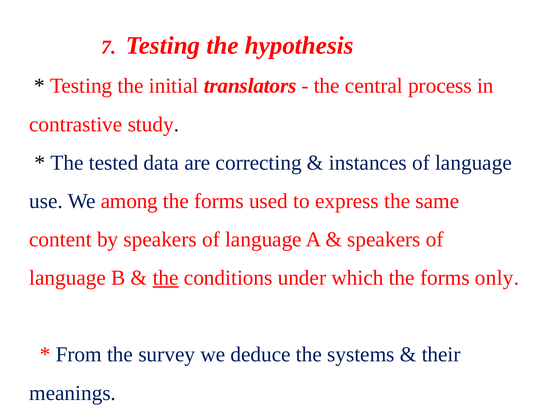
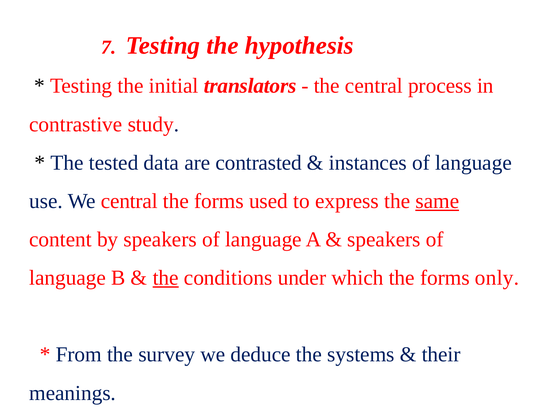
correcting: correcting -> contrasted
We among: among -> central
same underline: none -> present
